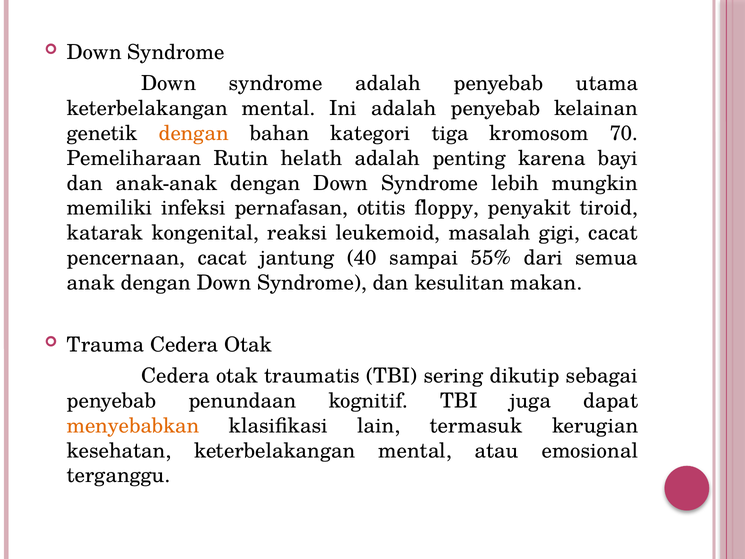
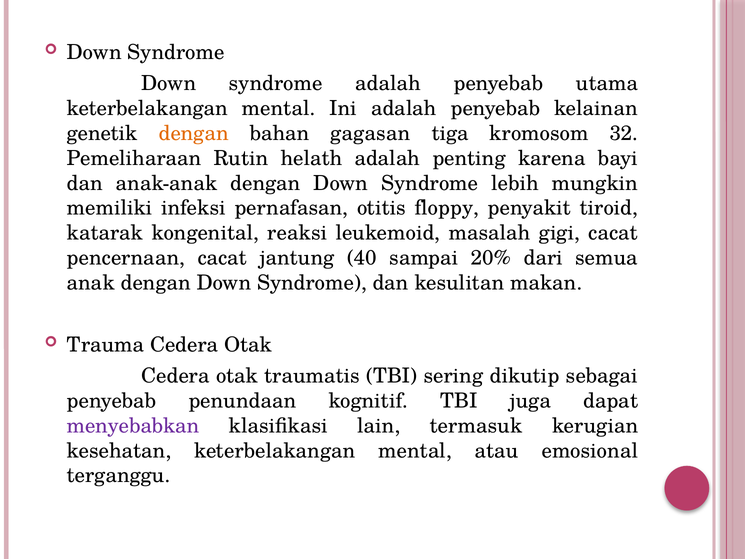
kategori: kategori -> gagasan
70: 70 -> 32
55%: 55% -> 20%
menyebabkan colour: orange -> purple
